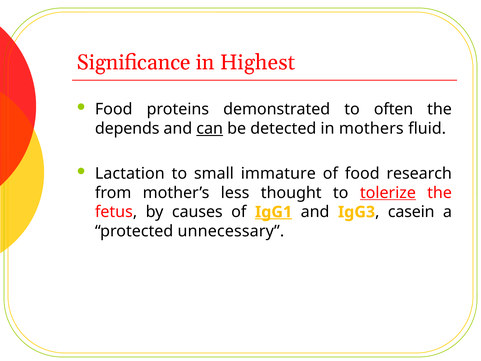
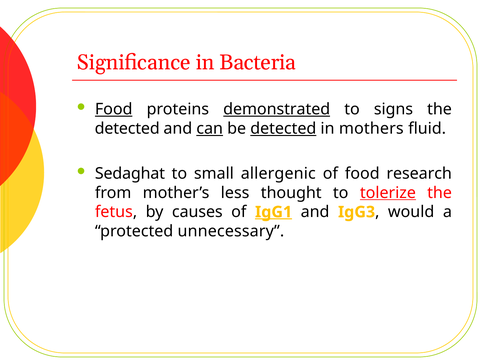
Highest: Highest -> Bacteria
Food at (114, 109) underline: none -> present
demonstrated underline: none -> present
often: often -> signs
depends at (127, 129): depends -> detected
detected at (283, 129) underline: none -> present
Lactation: Lactation -> Sedaghat
immature: immature -> allergenic
casein: casein -> would
